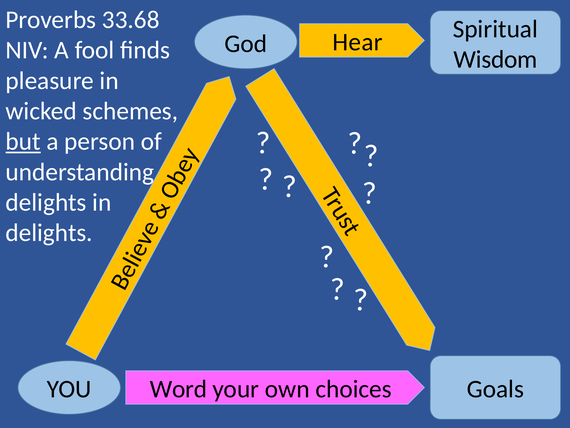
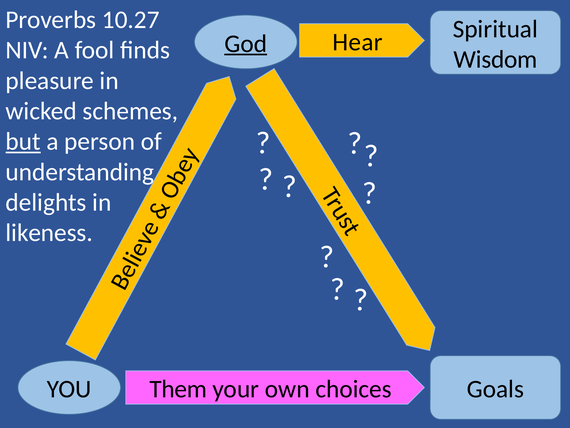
33.68: 33.68 -> 10.27
God underline: none -> present
delights at (49, 233): delights -> likeness
Word: Word -> Them
